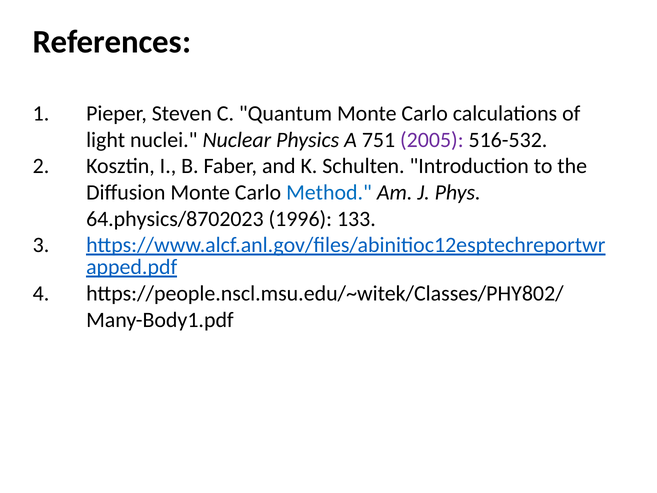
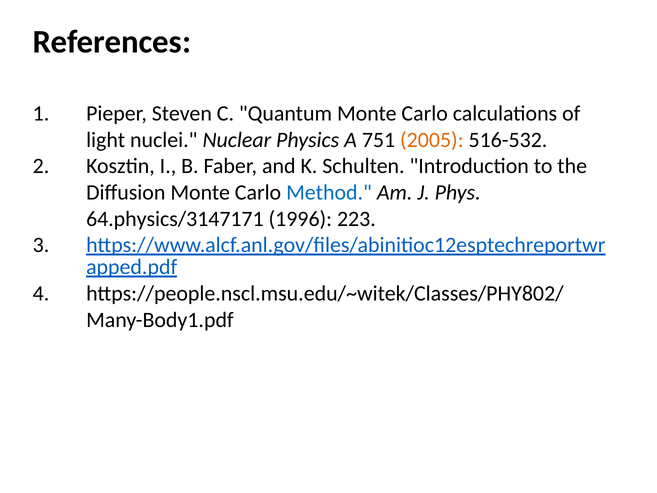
2005 colour: purple -> orange
64.physics/8702023: 64.physics/8702023 -> 64.physics/3147171
133: 133 -> 223
